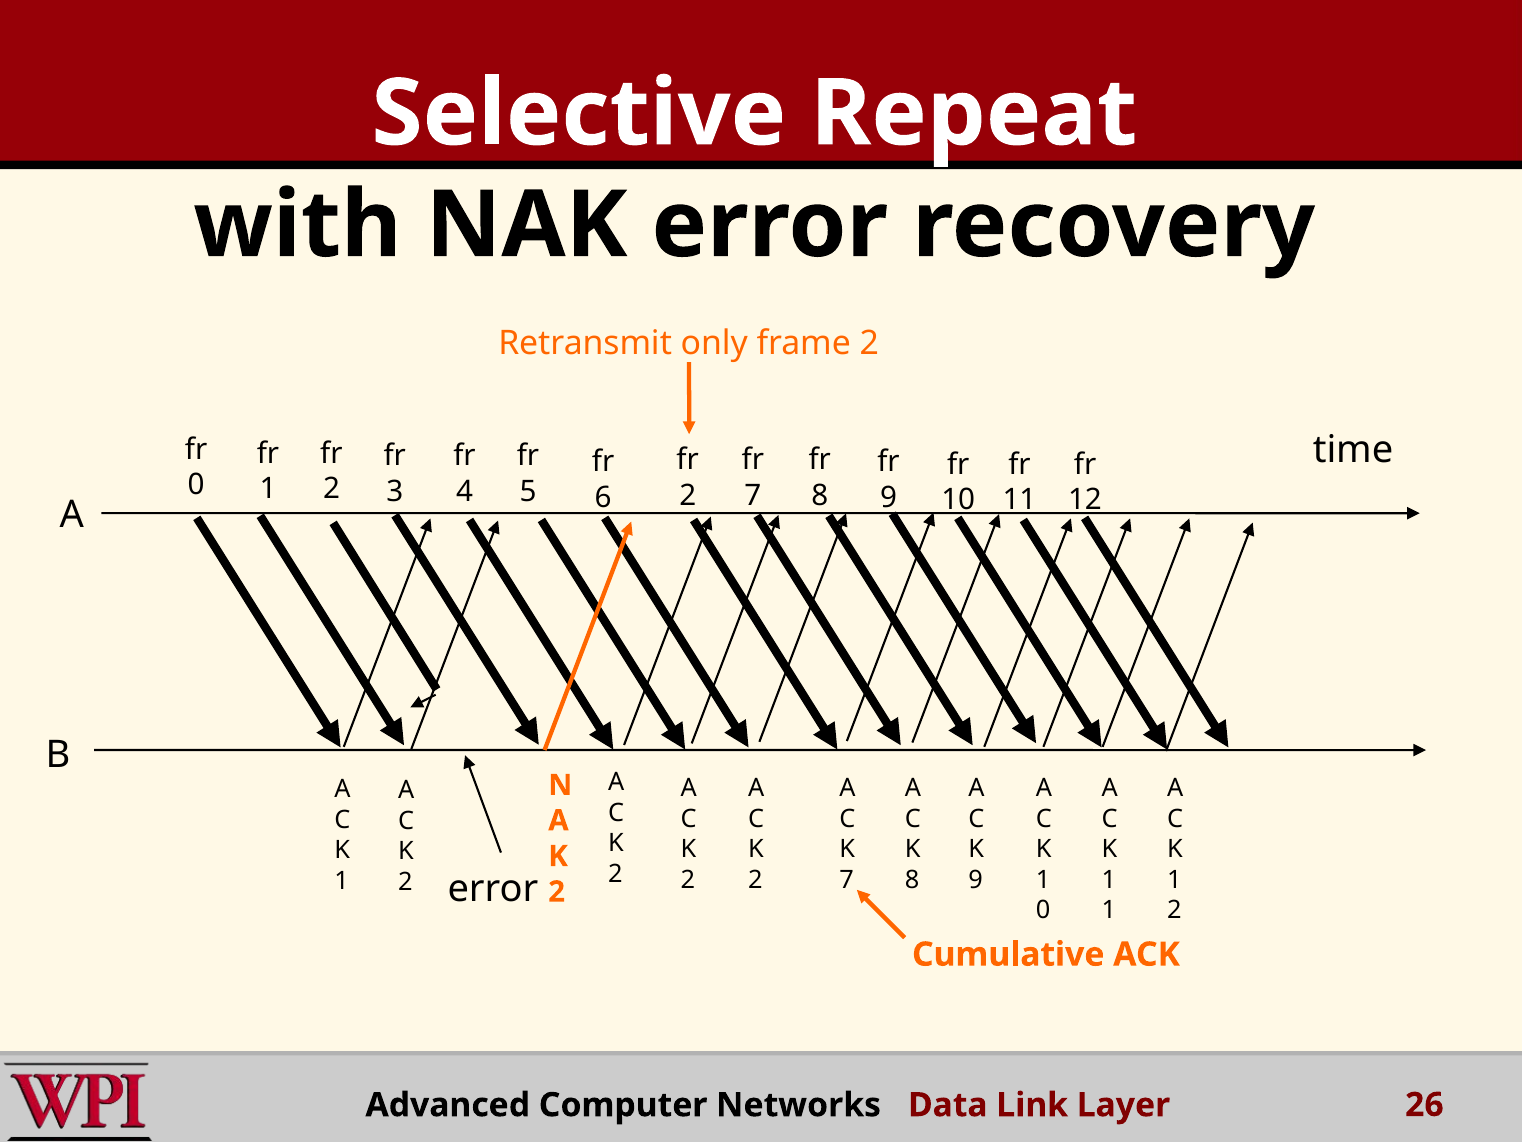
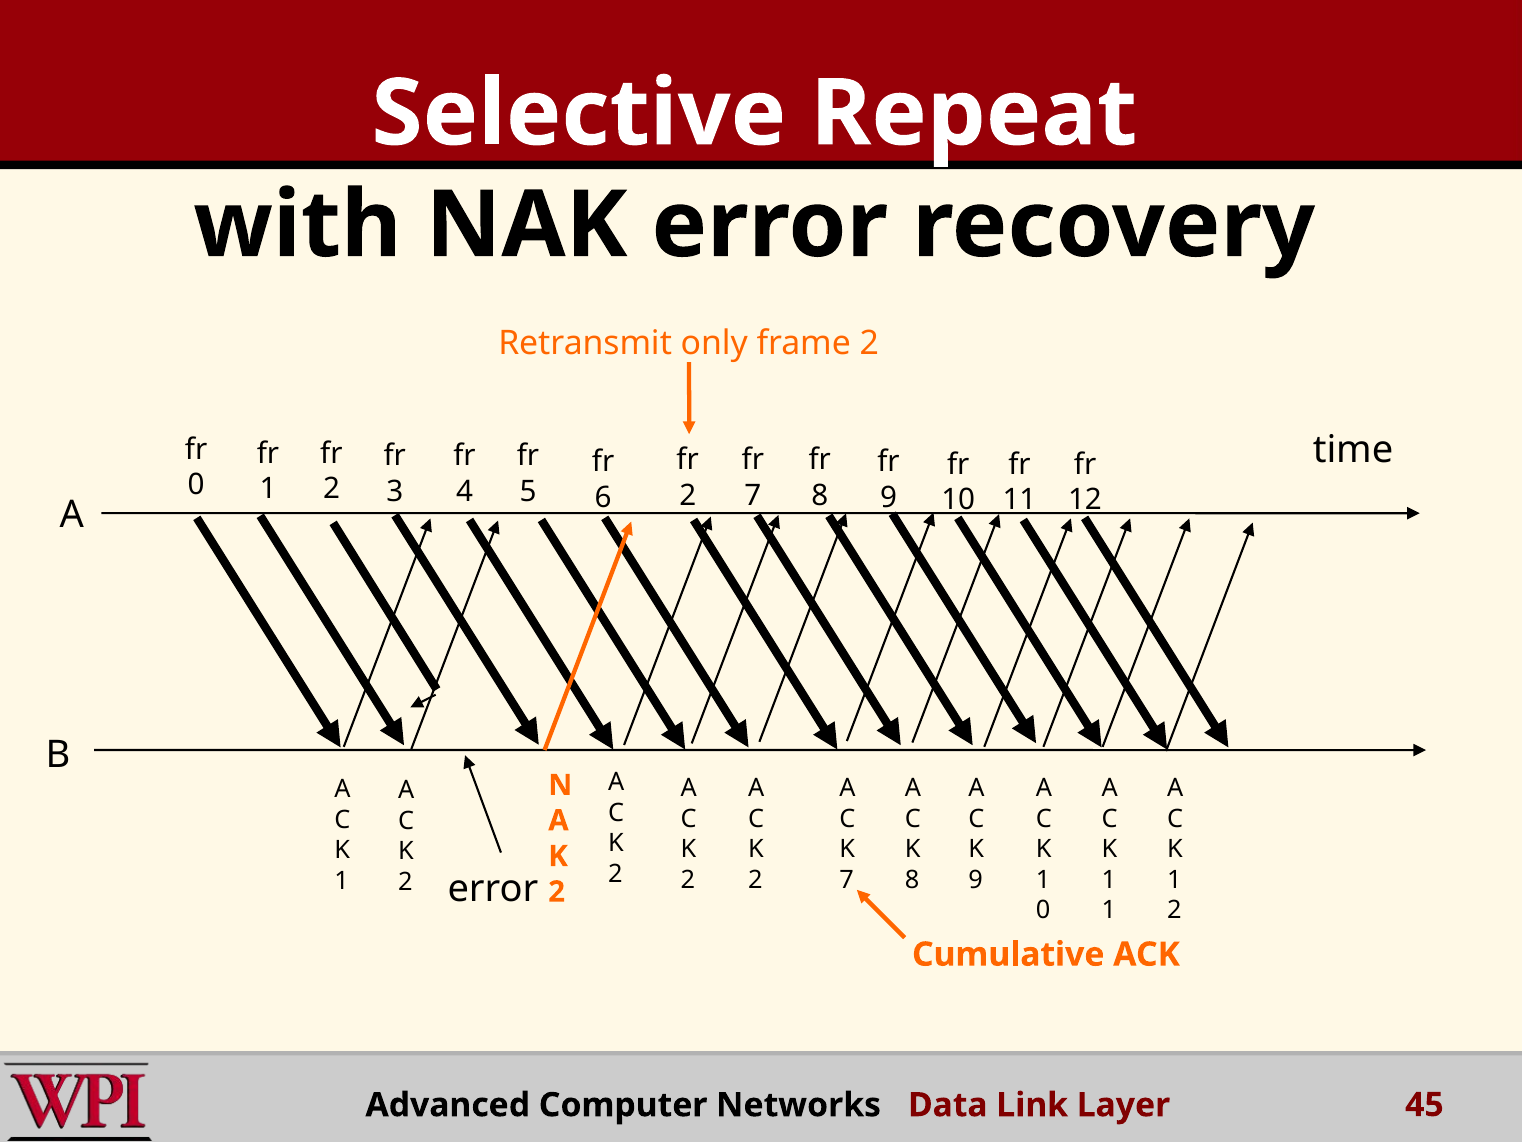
26: 26 -> 45
